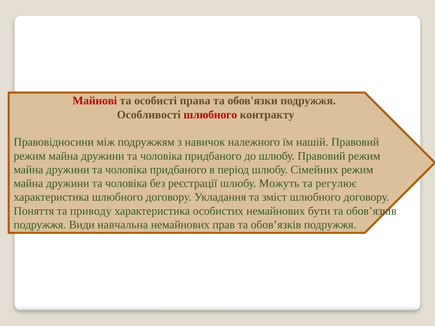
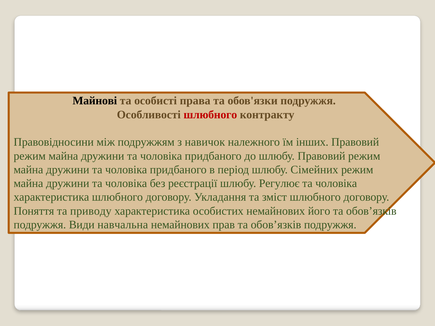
Майнові colour: red -> black
нашій: нашій -> інших
Можуть: Можуть -> Регулює
регулює at (336, 184): регулює -> чоловіка
бути: бути -> його
